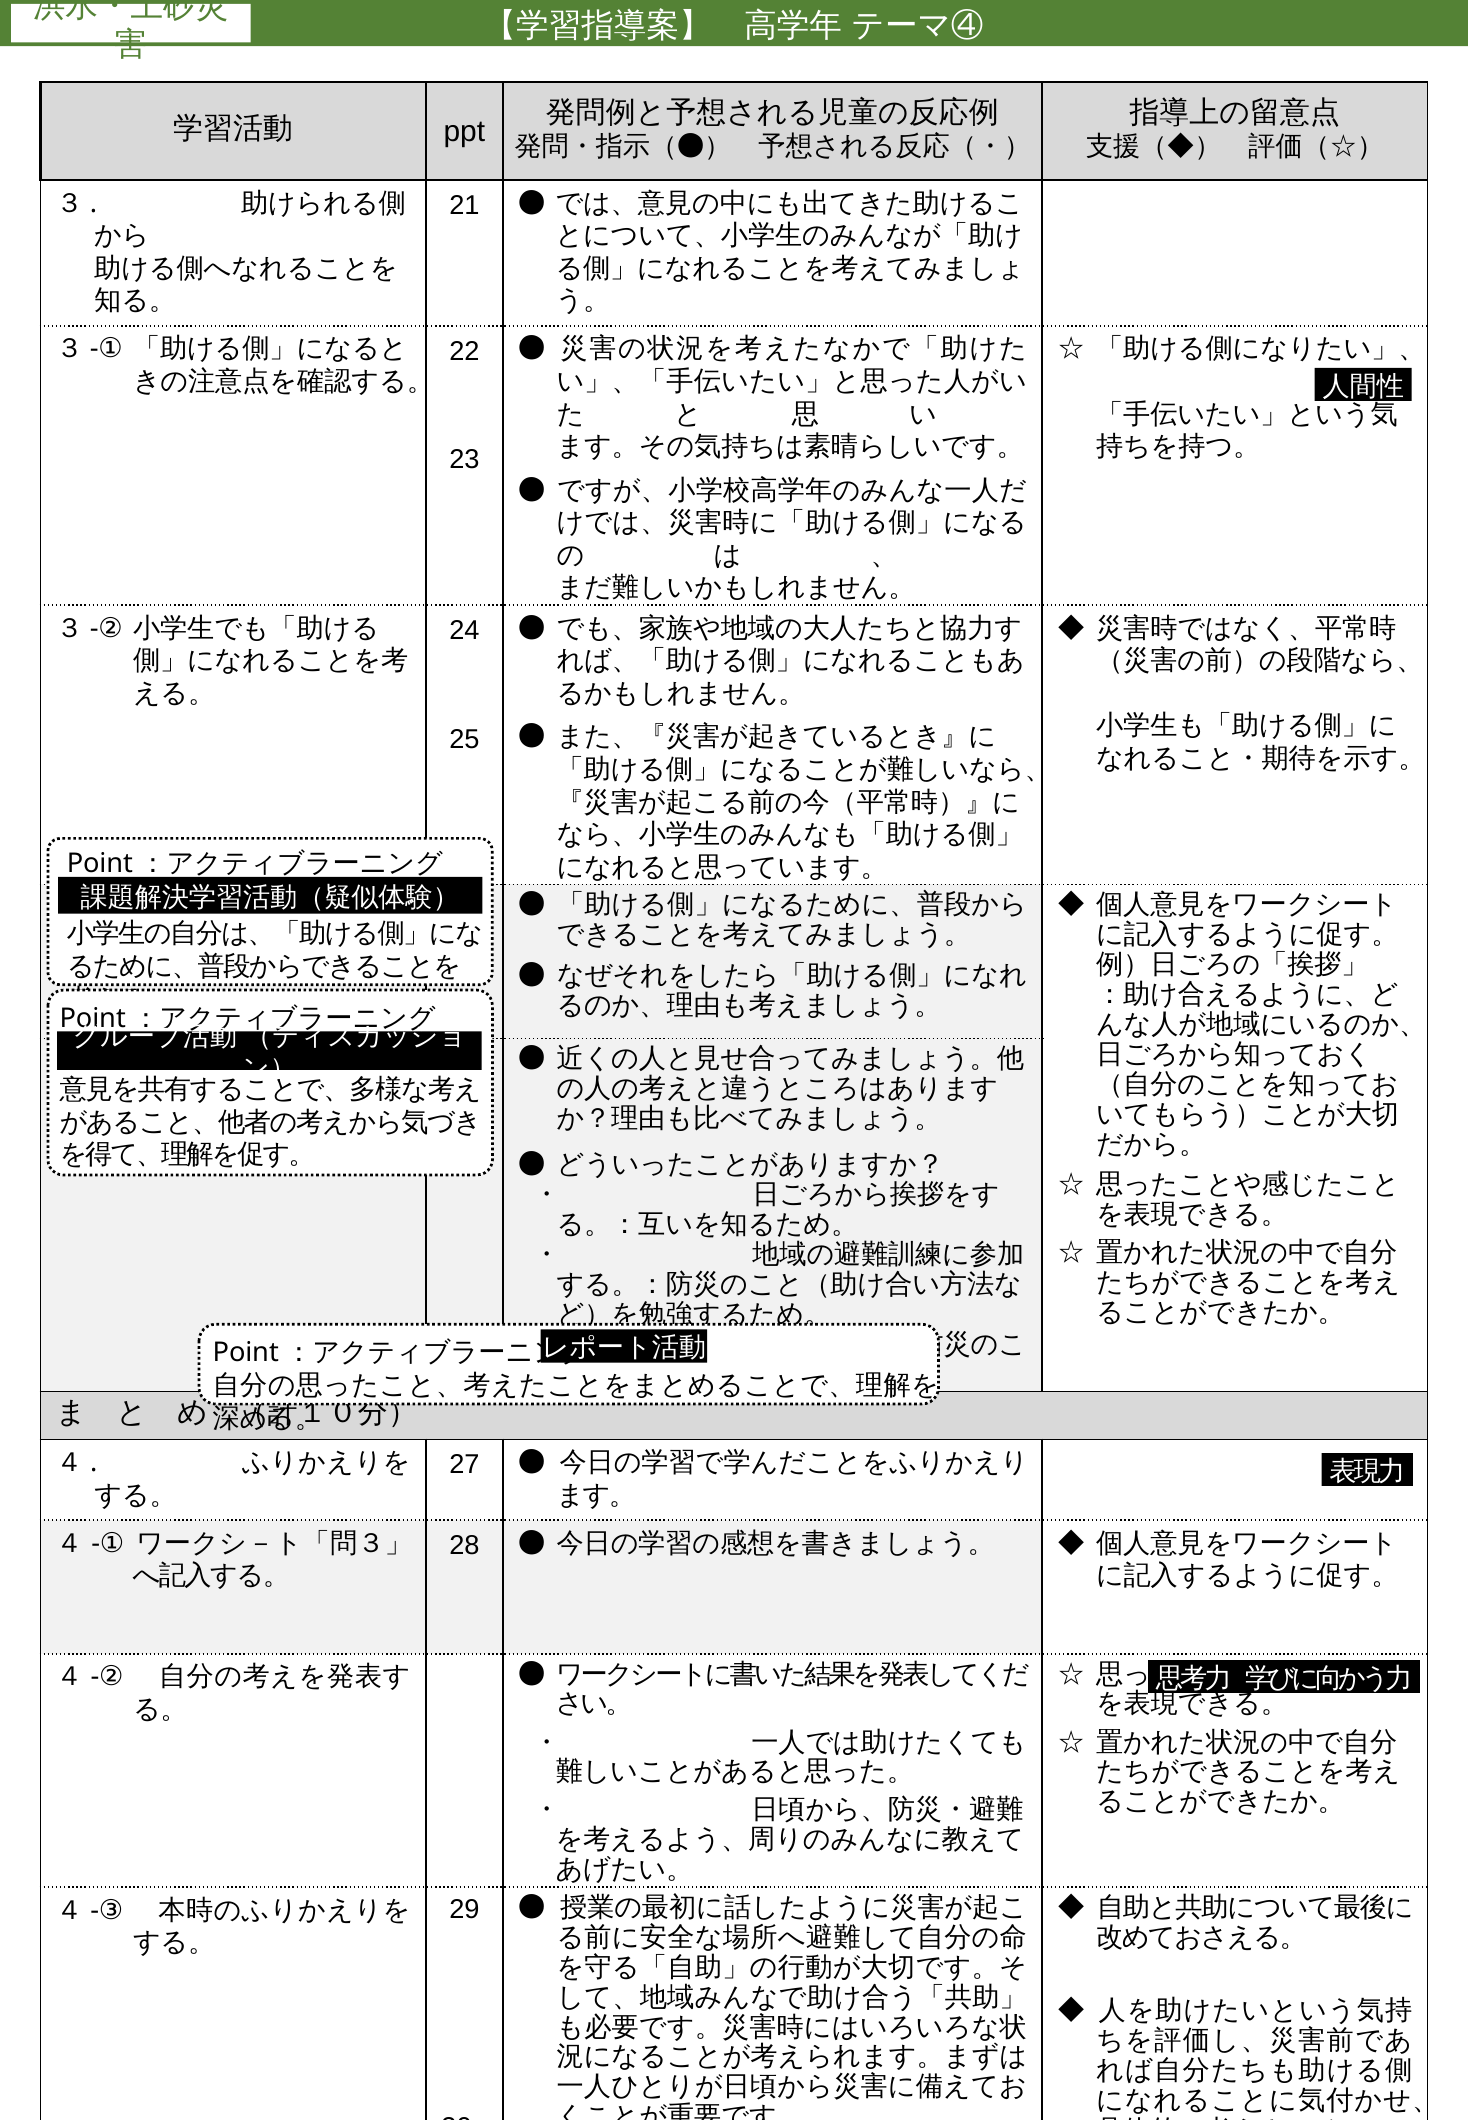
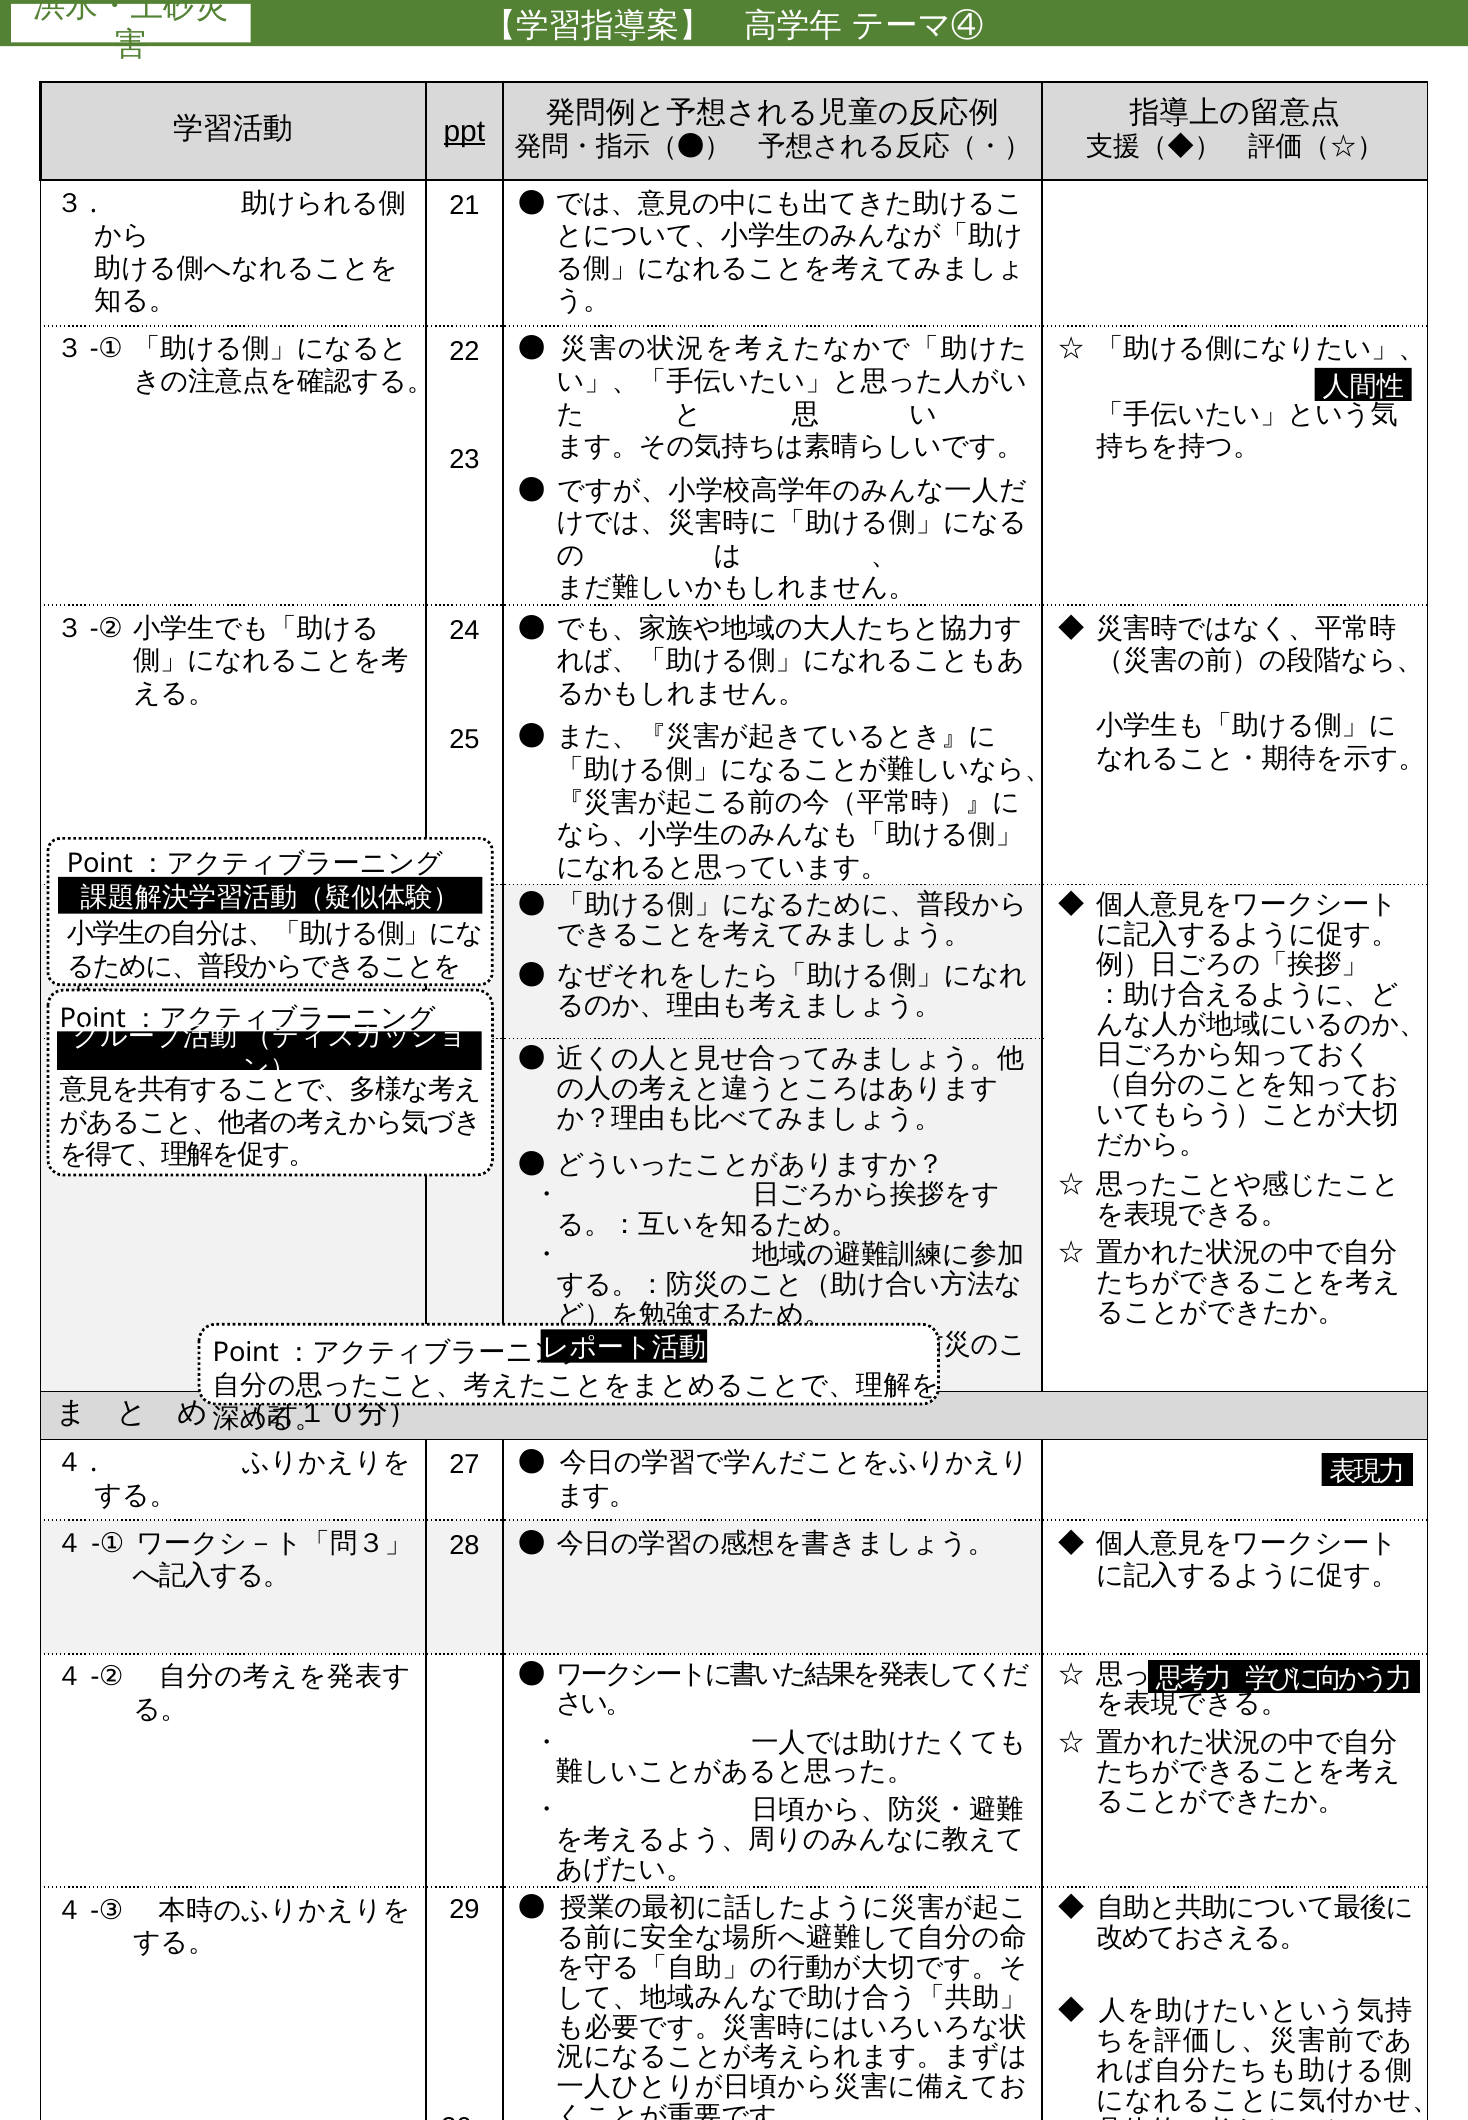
ppt underline: none -> present
